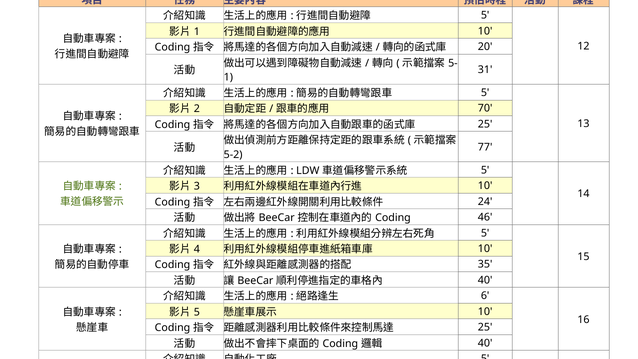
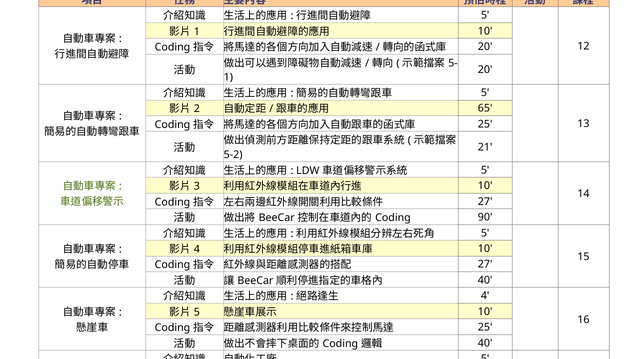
31 at (485, 70): 31 -> 20
70: 70 -> 65
77: 77 -> 21
24 at (485, 201): 24 -> 27
46: 46 -> 90
35 at (485, 264): 35 -> 27
6 at (485, 296): 6 -> 4
